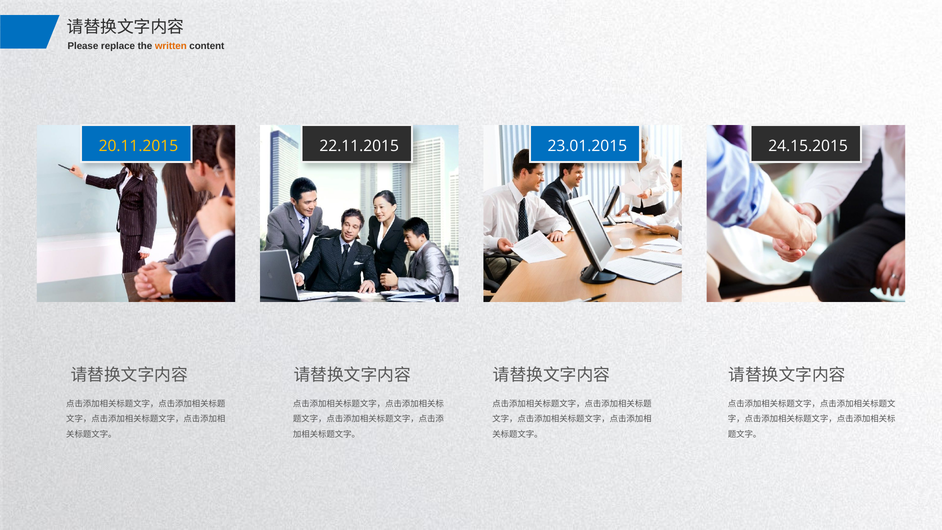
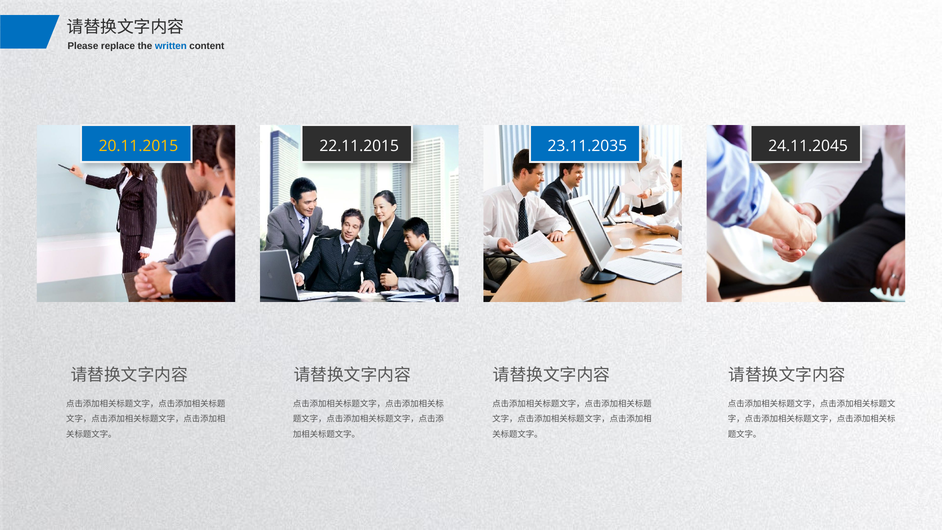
written colour: orange -> blue
23.01.2015: 23.01.2015 -> 23.11.2035
24.15.2015: 24.15.2015 -> 24.11.2045
